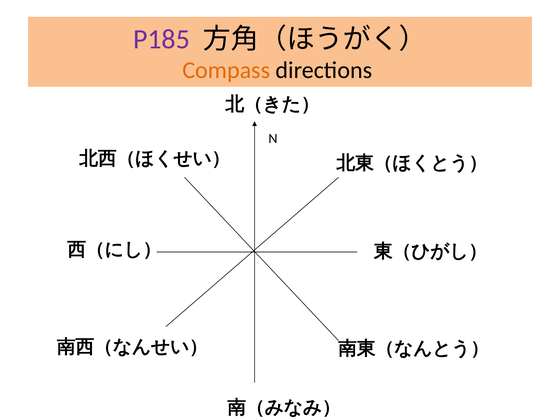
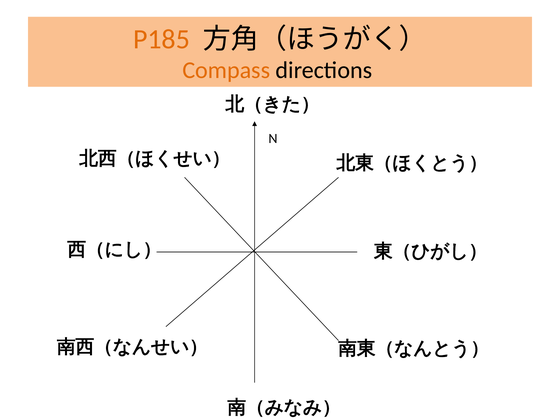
P185 colour: purple -> orange
